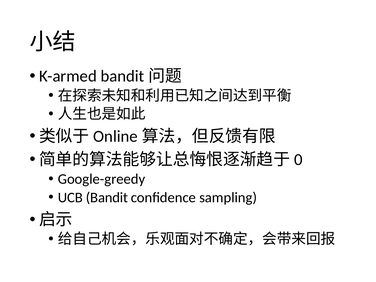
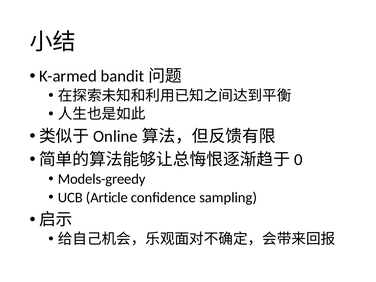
Google-greedy: Google-greedy -> Models-greedy
Bandit: Bandit -> Article
